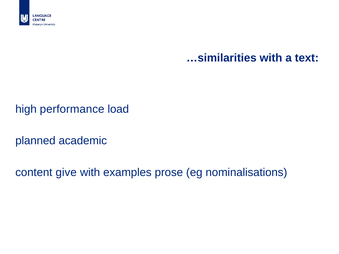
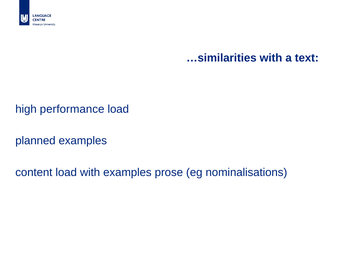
planned academic: academic -> examples
content give: give -> load
